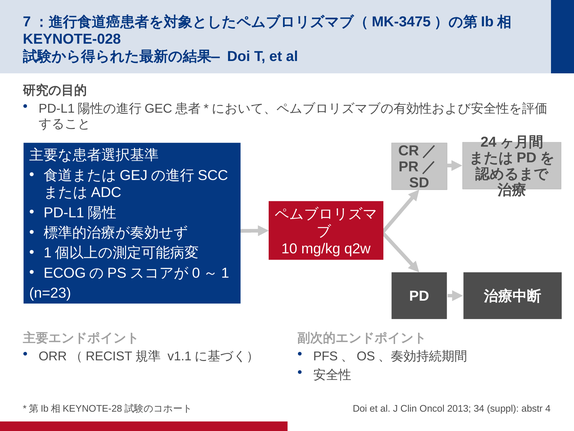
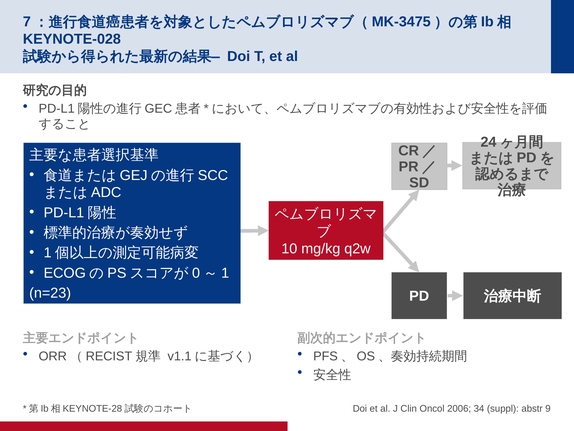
2013: 2013 -> 2006
4: 4 -> 9
